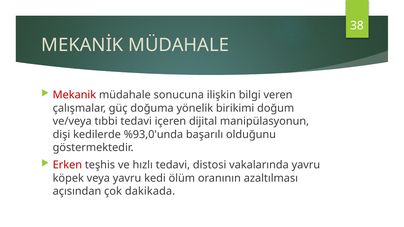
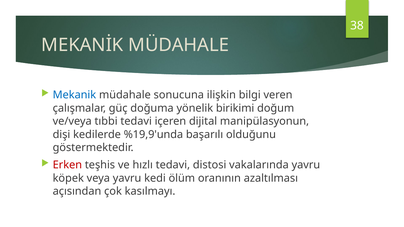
Mekanik colour: red -> blue
%93,0'unda: %93,0'unda -> %19,9'unda
dakikada: dakikada -> kasılmayı
